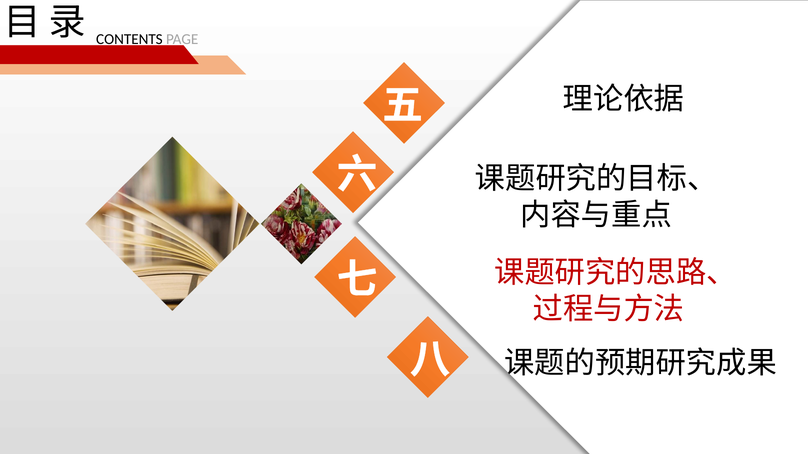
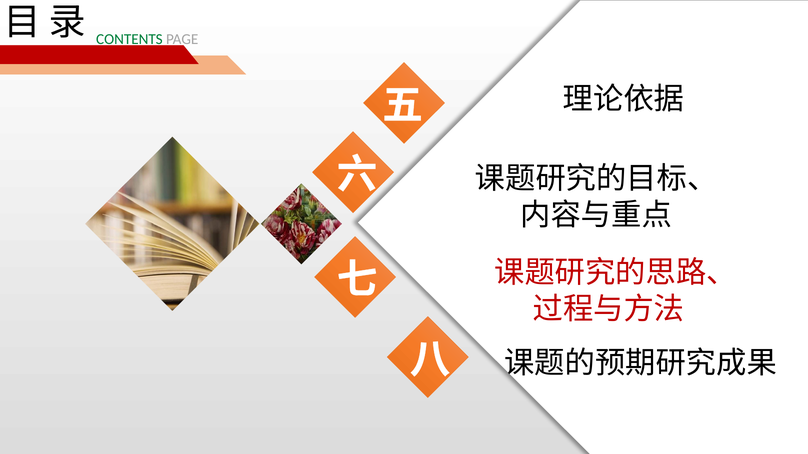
CONTENTS colour: black -> green
